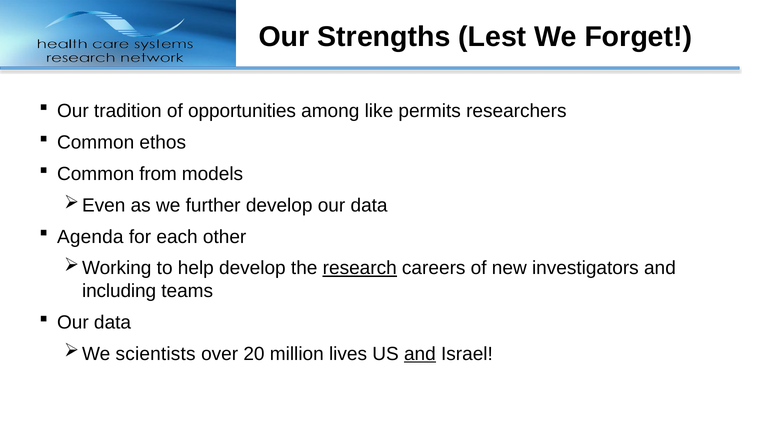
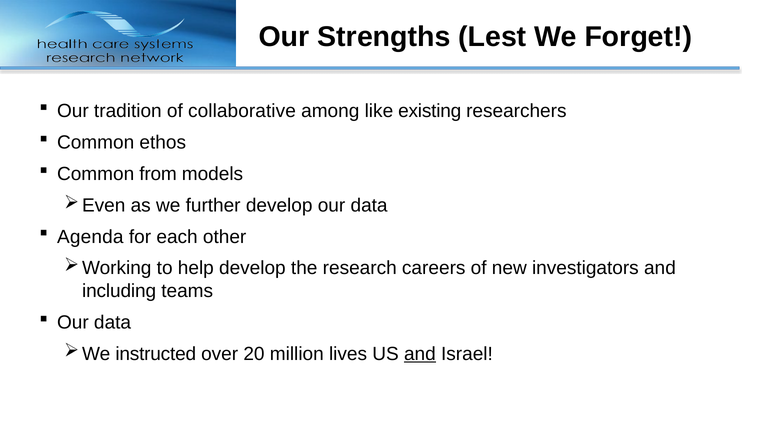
opportunities: opportunities -> collaborative
permits: permits -> existing
research underline: present -> none
scientists: scientists -> instructed
